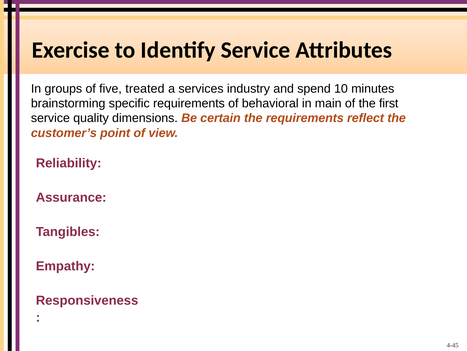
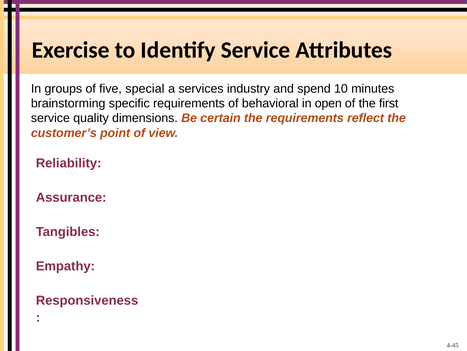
treated: treated -> special
main: main -> open
